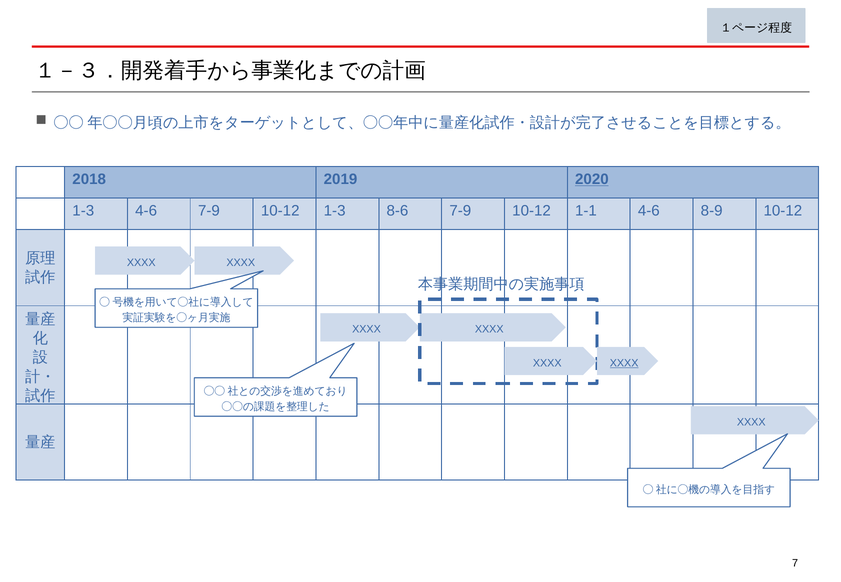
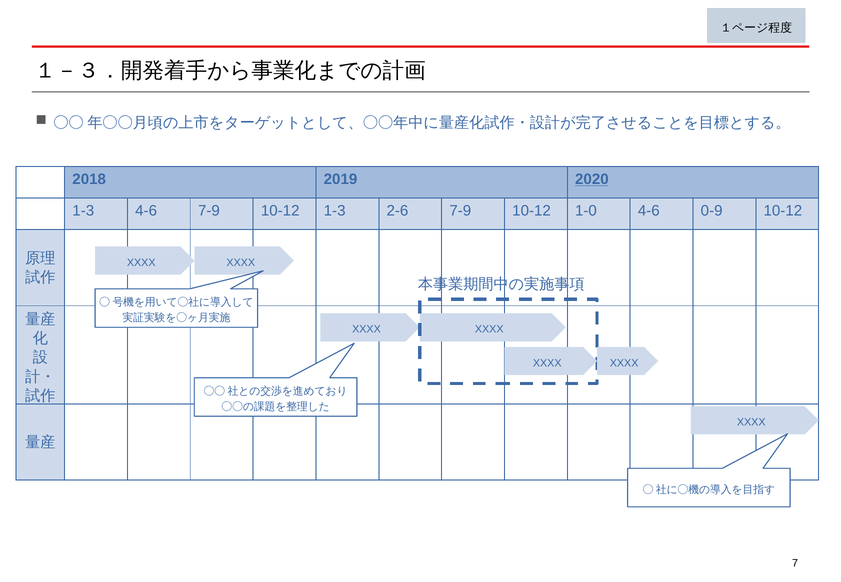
8-6: 8-6 -> 2-6
1-1: 1-1 -> 1-0
8-9: 8-9 -> 0-9
XXXX at (624, 363) underline: present -> none
